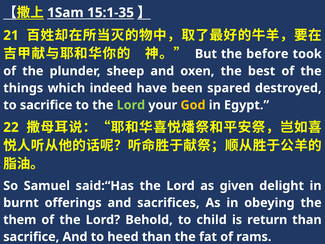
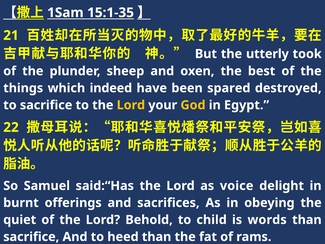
before: before -> utterly
Lord at (131, 105) colour: light green -> yellow
given: given -> voice
them: them -> quiet
return: return -> words
